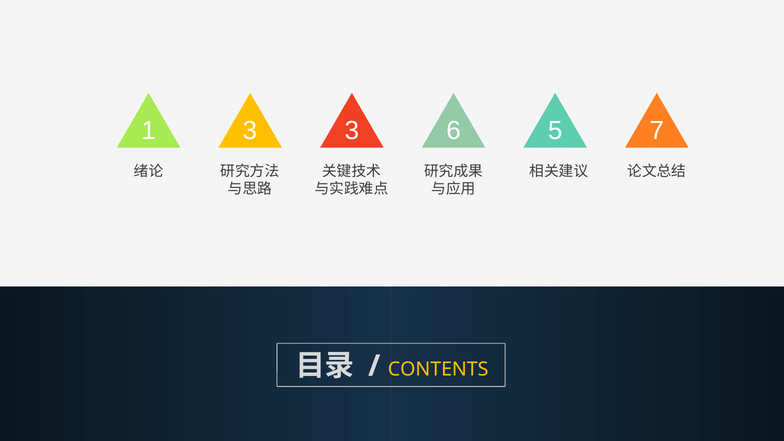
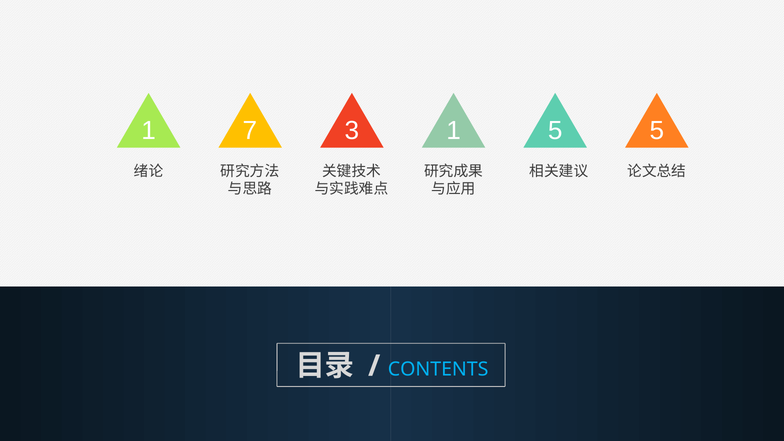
1 3: 3 -> 7
3 6: 6 -> 1
5 7: 7 -> 5
CONTENTS colour: yellow -> light blue
